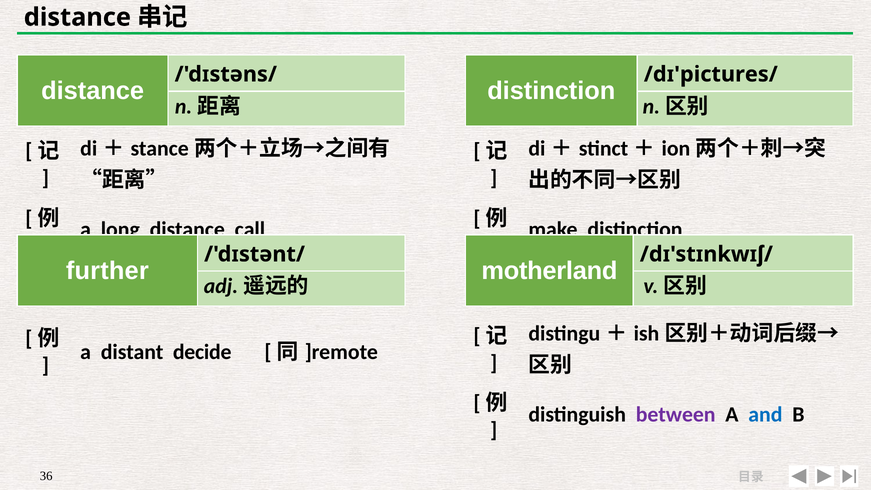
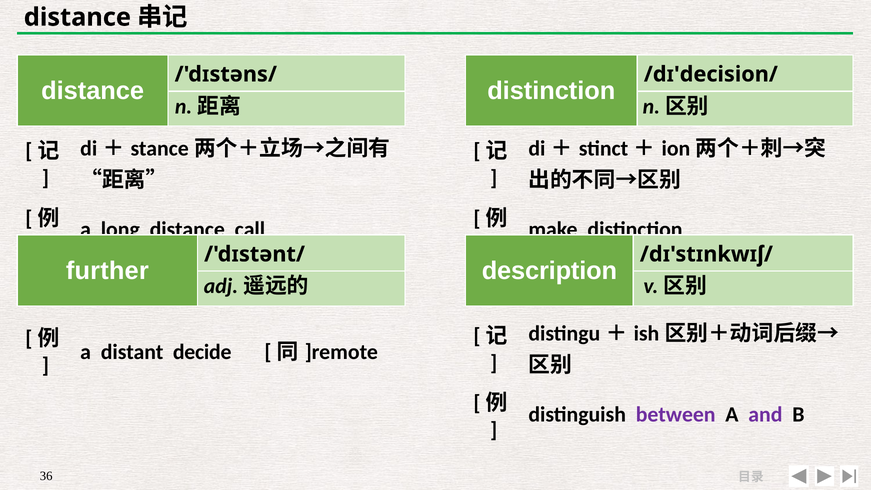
/dɪ'pictures/: /dɪ'pictures/ -> /dɪ'decision/
motherland: motherland -> description
and colour: blue -> purple
